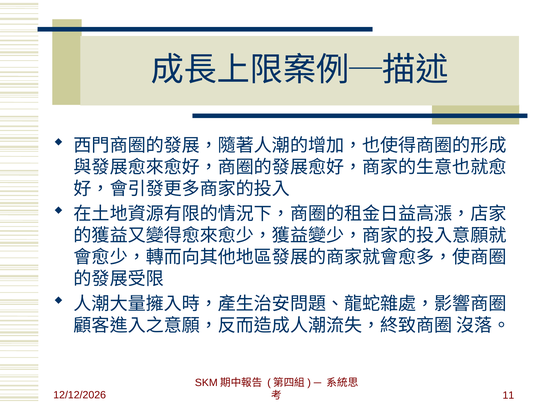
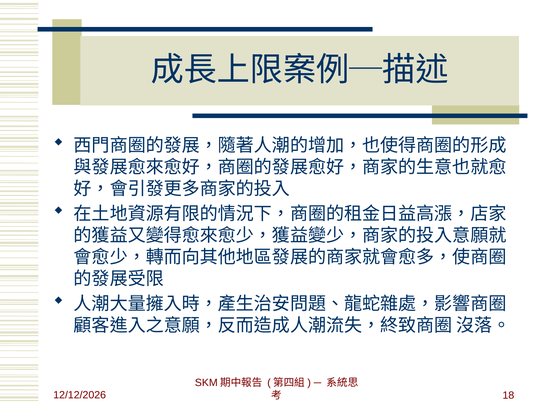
11: 11 -> 18
